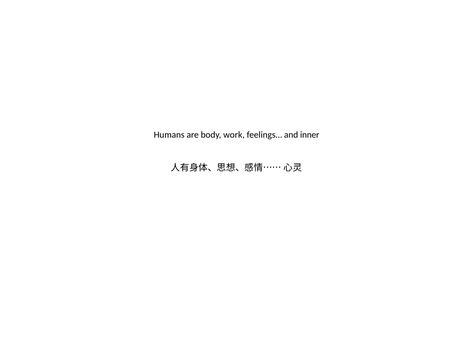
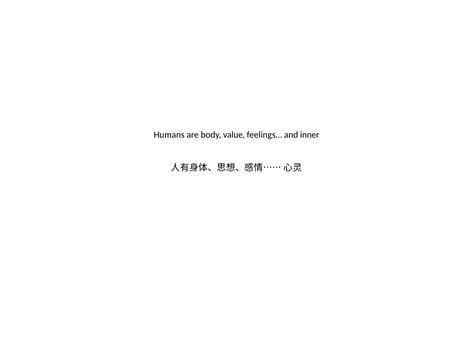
work: work -> value
